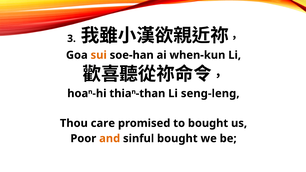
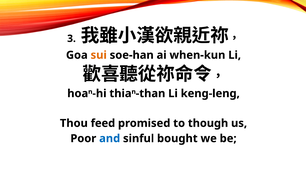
seng-leng: seng-leng -> keng-leng
care: care -> feed
to bought: bought -> though
and colour: orange -> blue
